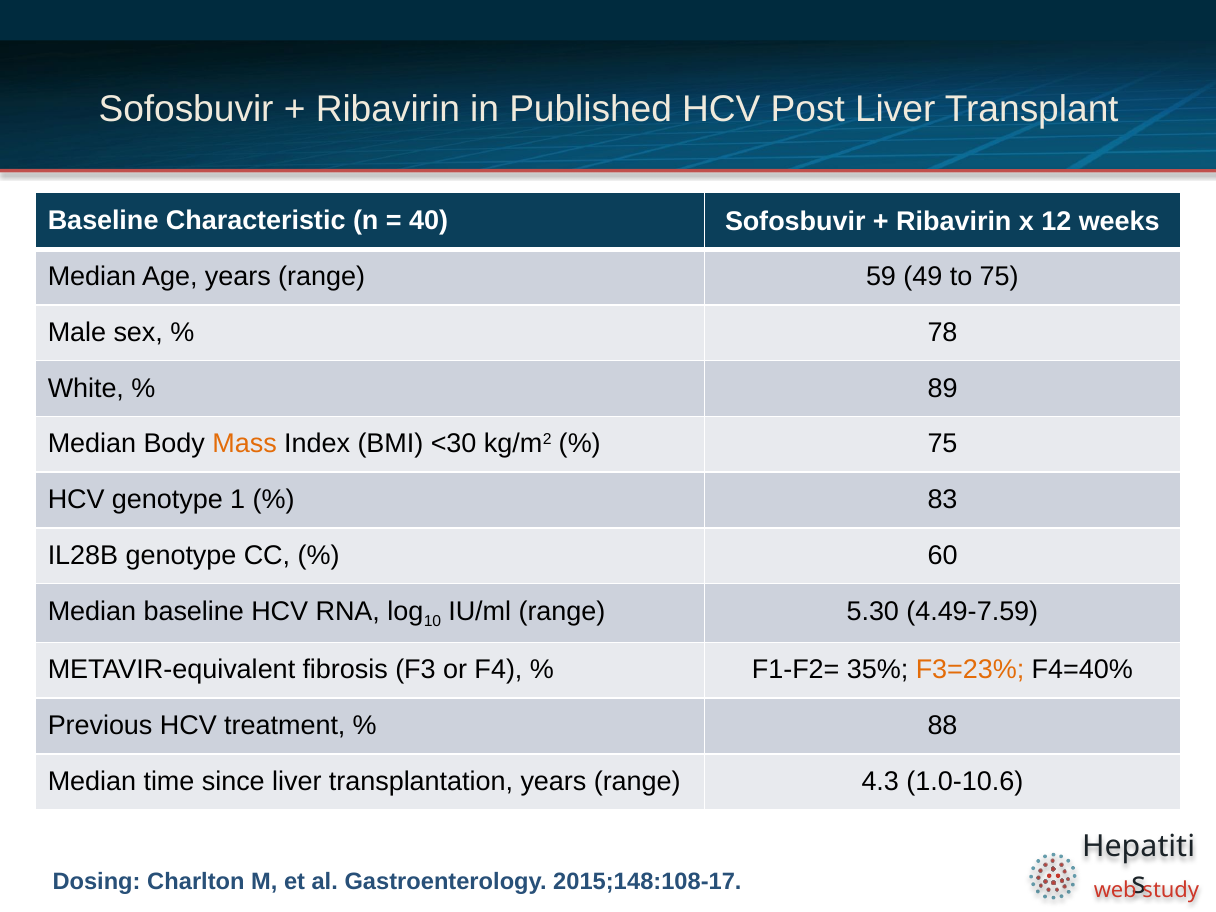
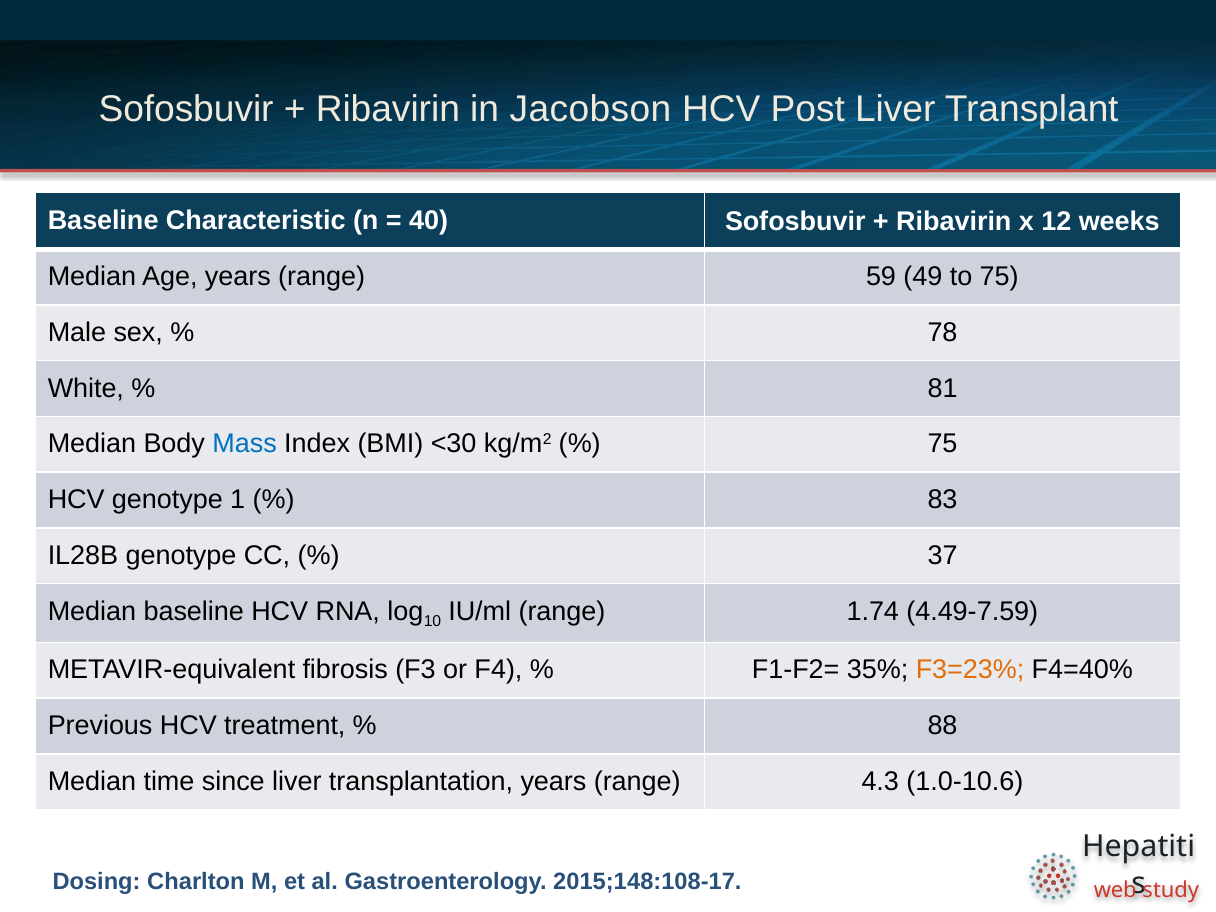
Published: Published -> Jacobson
89: 89 -> 81
Mass colour: orange -> blue
60: 60 -> 37
5.30: 5.30 -> 1.74
